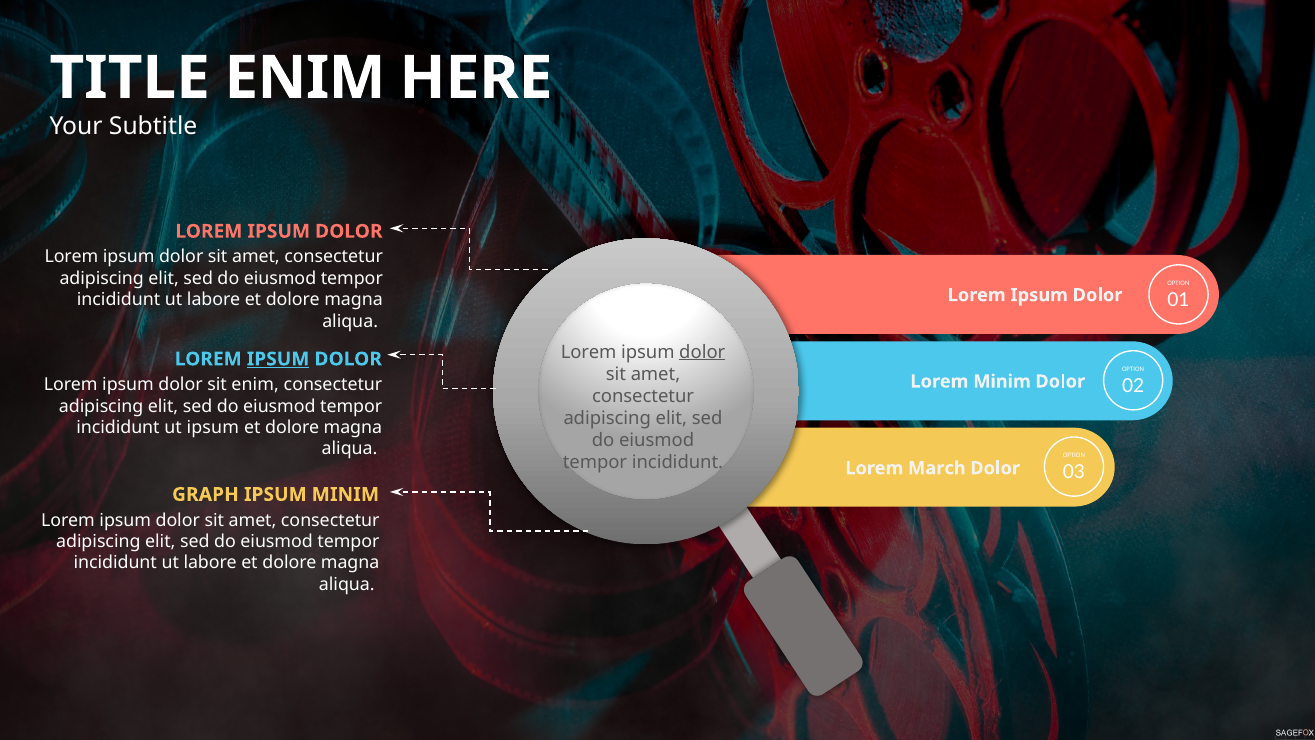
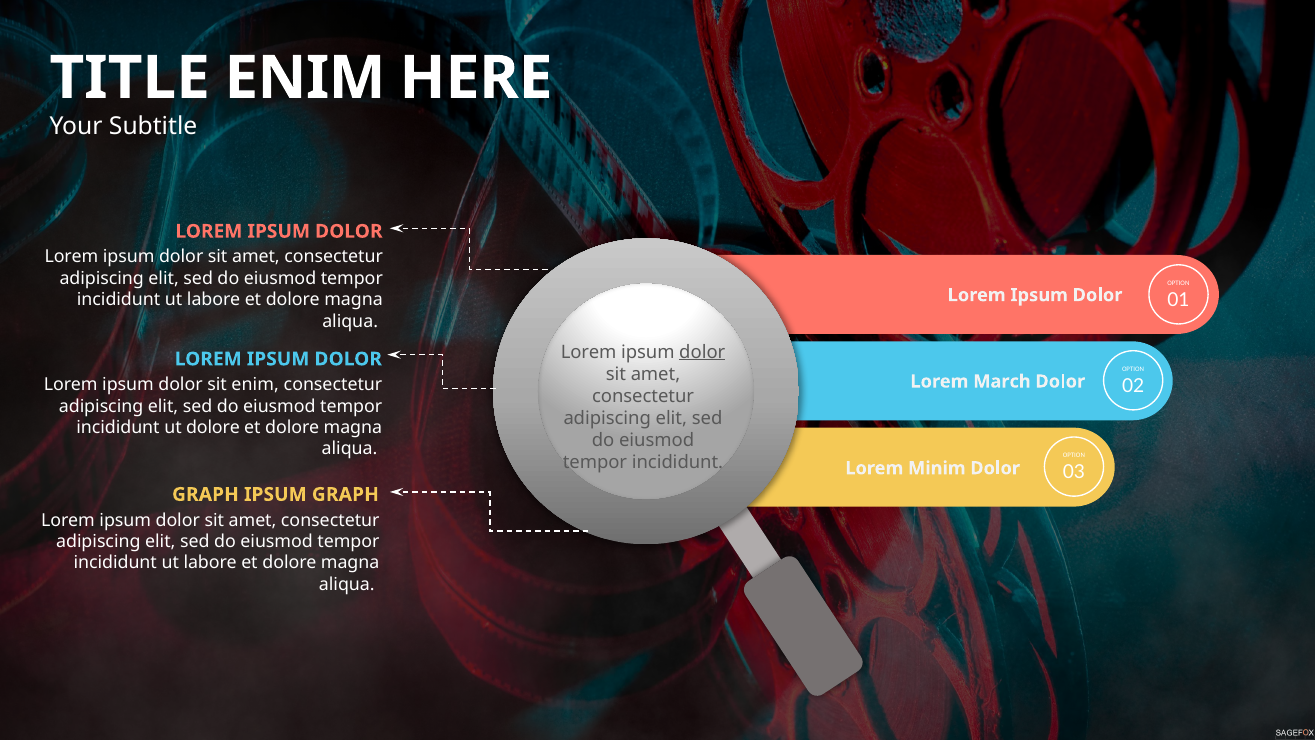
IPSUM at (278, 359) underline: present -> none
Lorem Minim: Minim -> March
ut ipsum: ipsum -> dolore
March: March -> Minim
IPSUM MINIM: MINIM -> GRAPH
